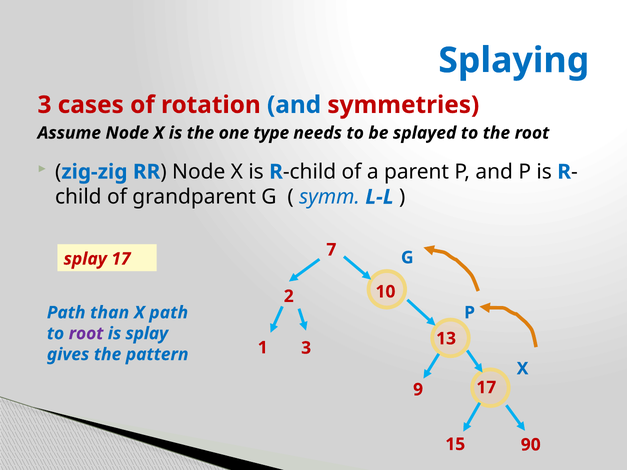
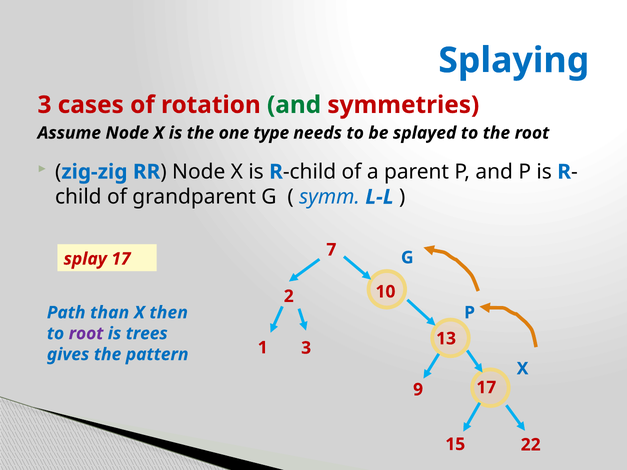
and at (294, 105) colour: blue -> green
X path: path -> then
is splay: splay -> trees
90: 90 -> 22
